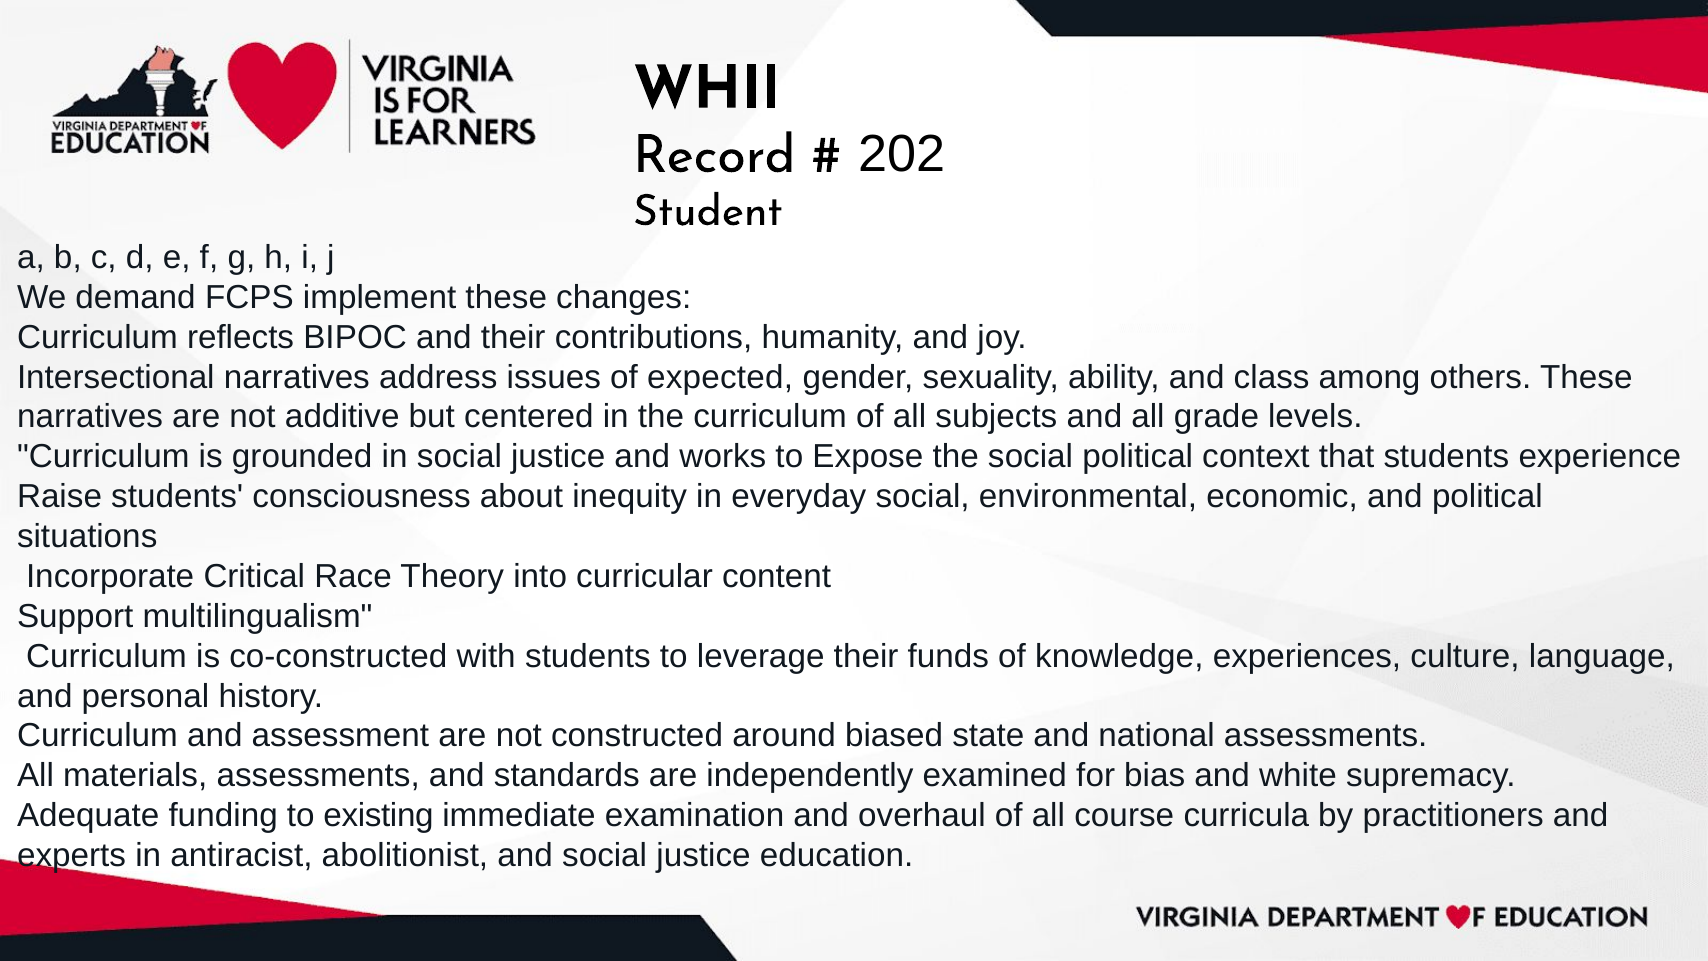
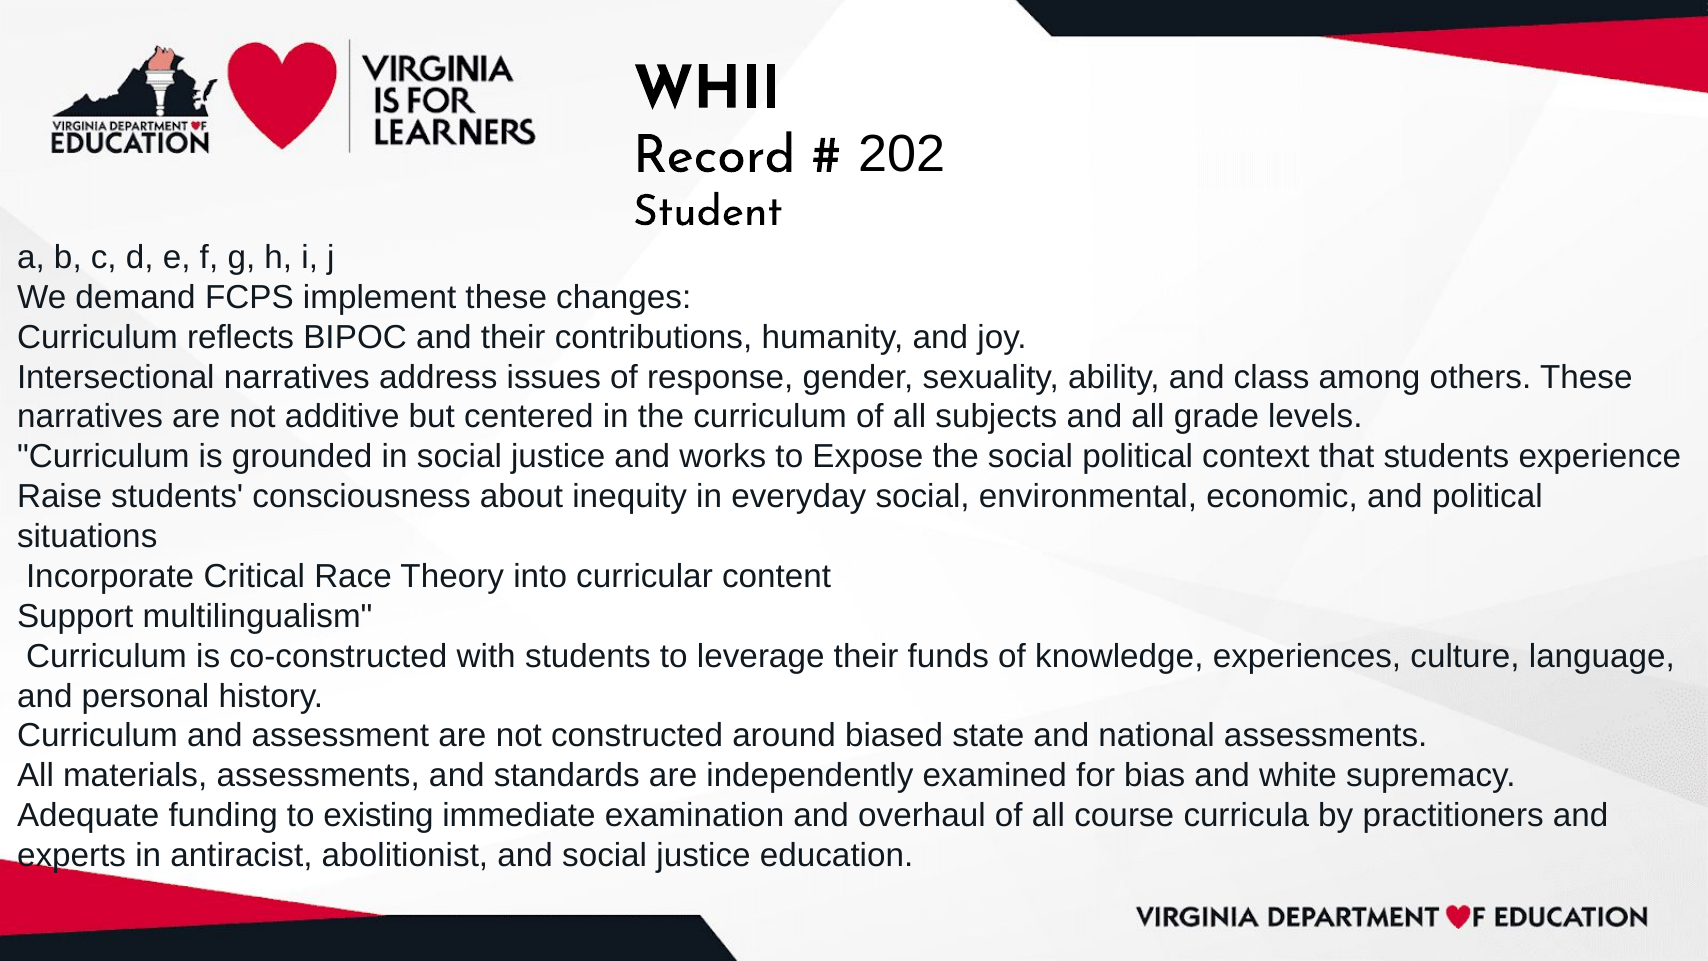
expected: expected -> response
